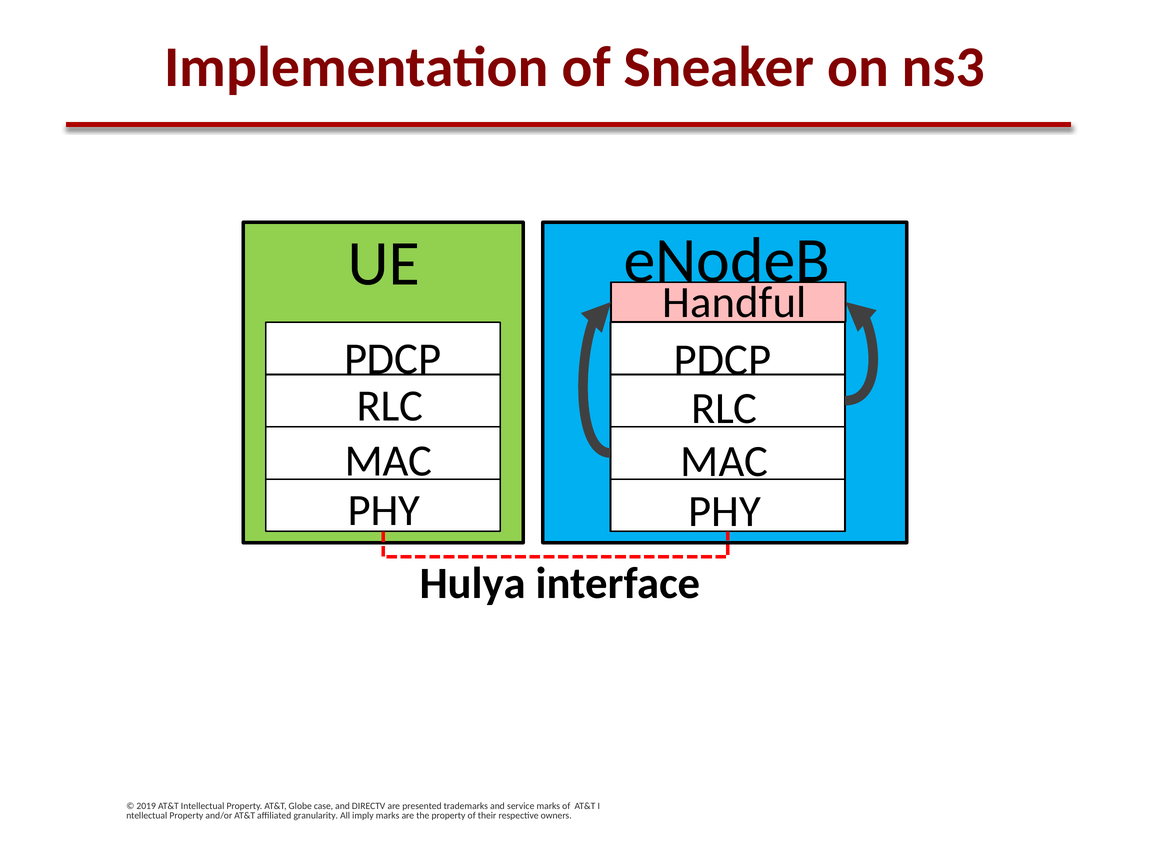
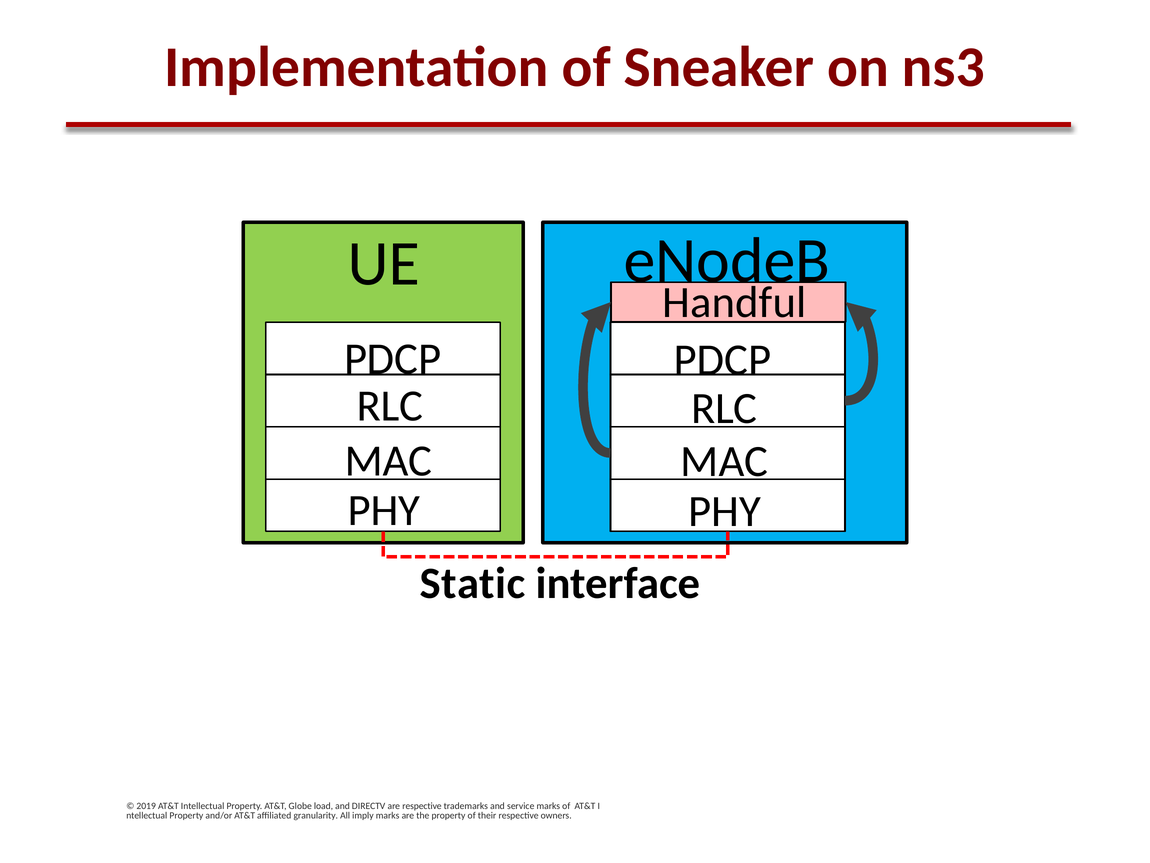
Hulya: Hulya -> Static
case: case -> load
are presented: presented -> respective
